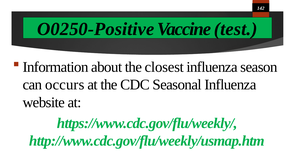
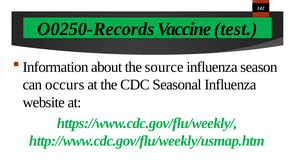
O0250-Positive: O0250-Positive -> O0250-Records
closest: closest -> source
